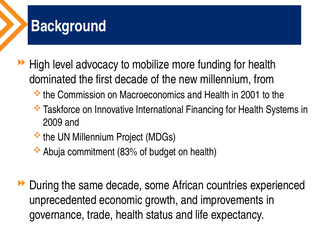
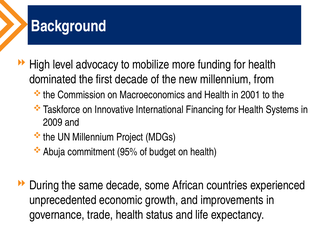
83%: 83% -> 95%
